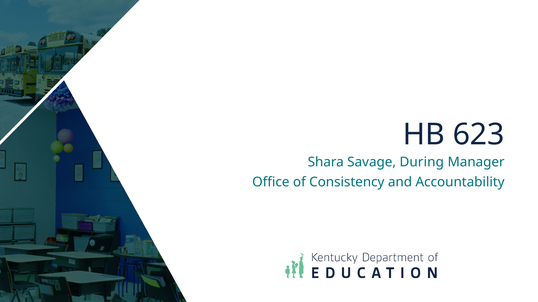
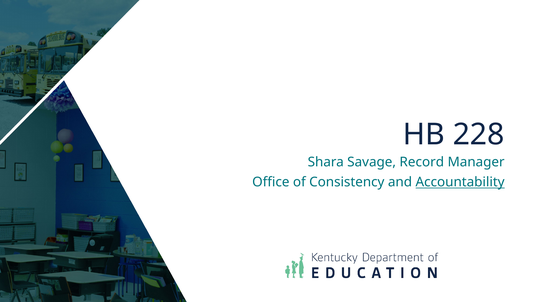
623: 623 -> 228
During: During -> Record
Accountability underline: none -> present
